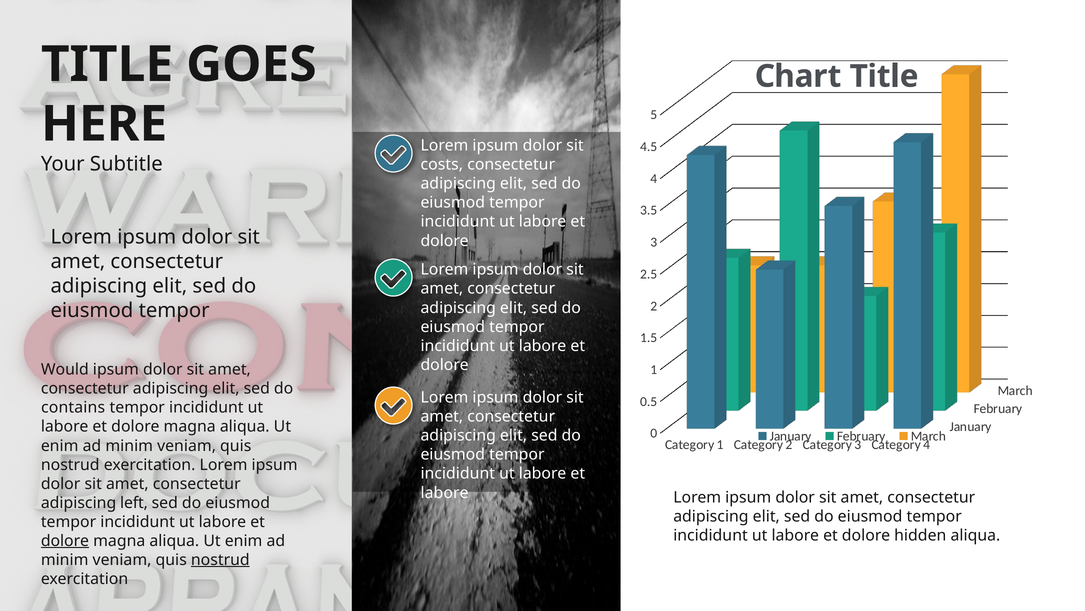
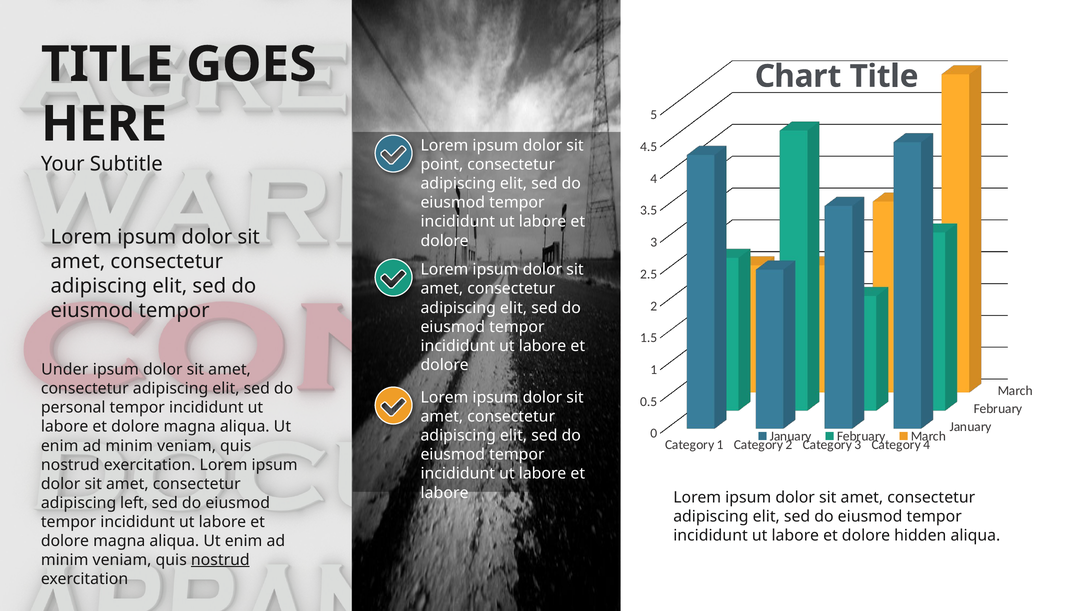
costs: costs -> point
Would: Would -> Under
contains: contains -> personal
dolore at (65, 540) underline: present -> none
